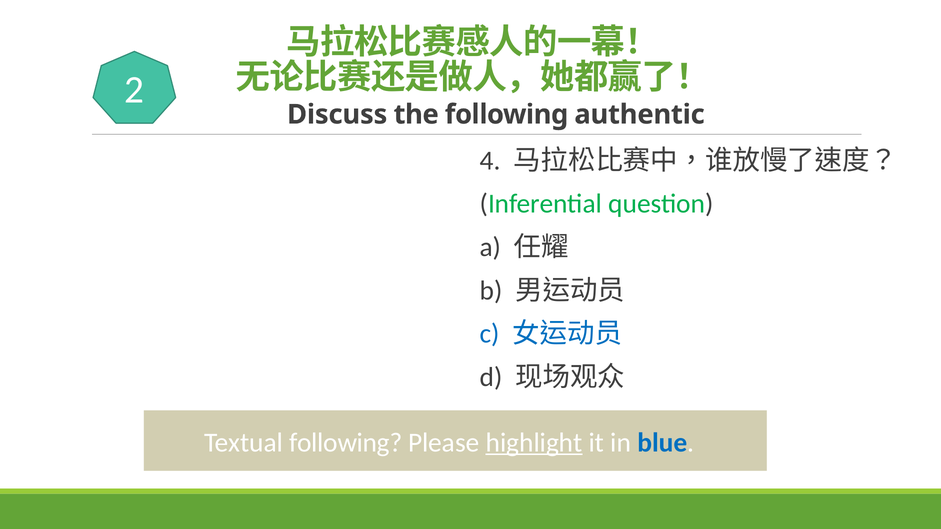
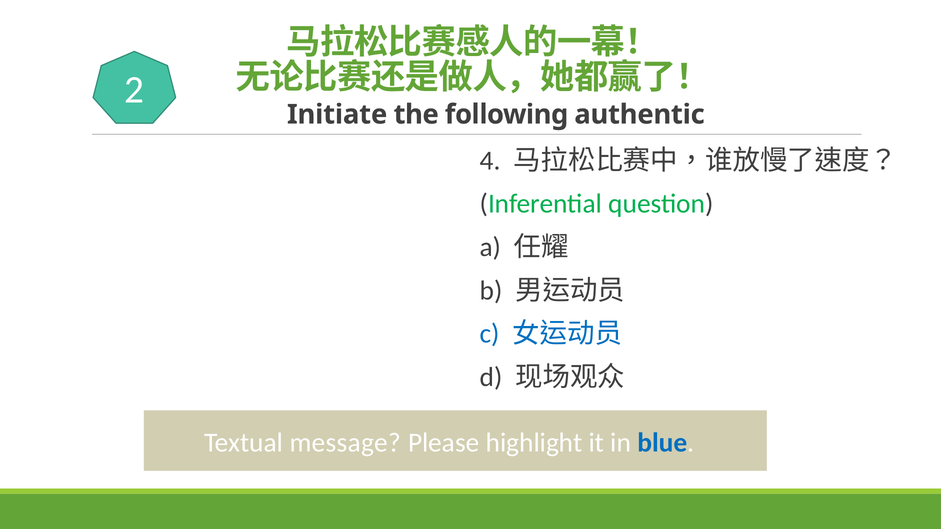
Discuss: Discuss -> Initiate
Textual following: following -> message
highlight underline: present -> none
